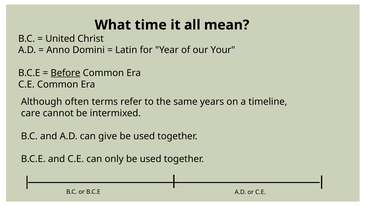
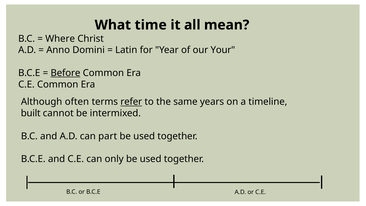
United: United -> Where
refer underline: none -> present
care: care -> built
give: give -> part
